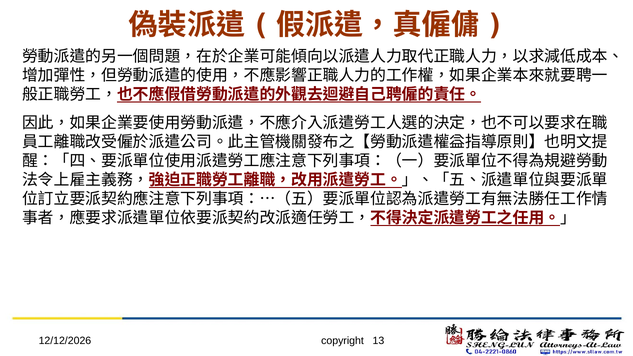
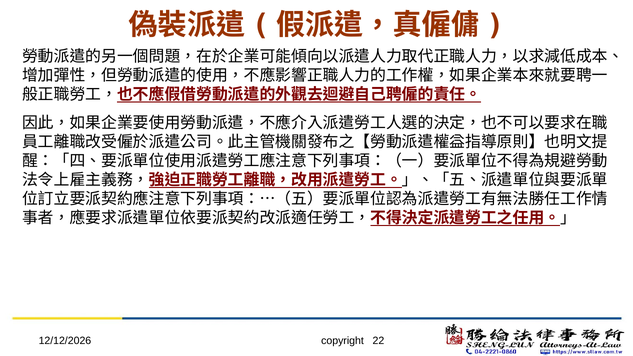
13: 13 -> 22
